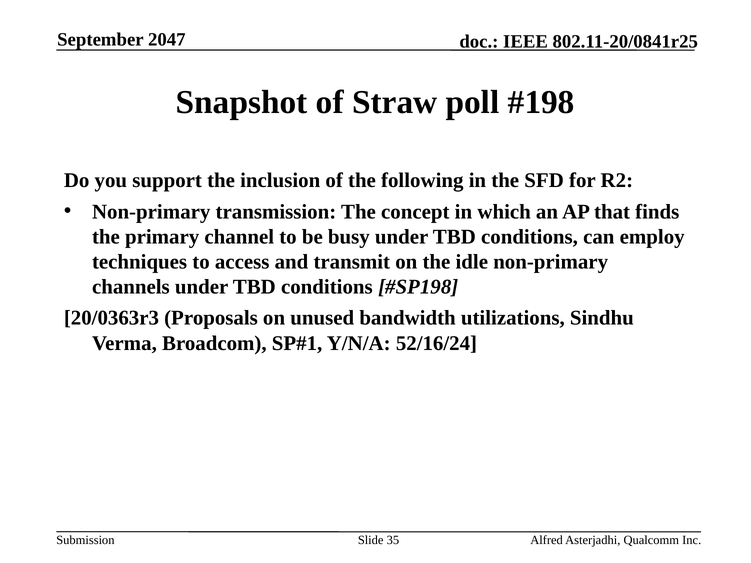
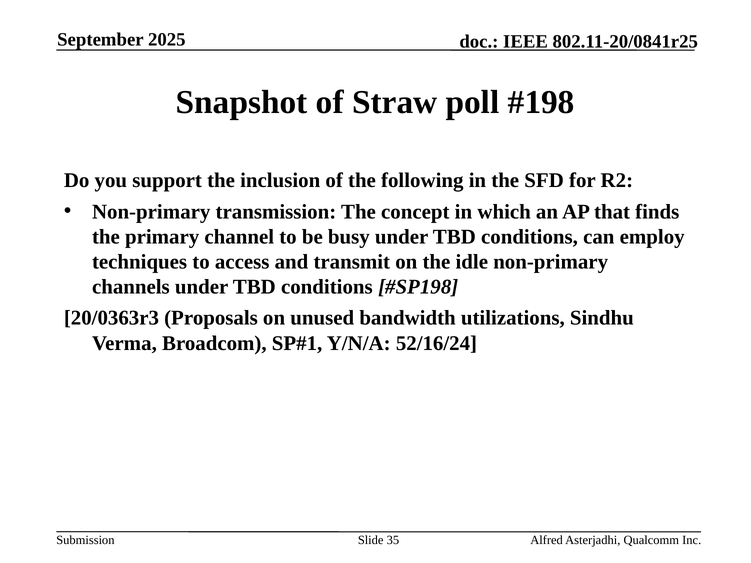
2047: 2047 -> 2025
